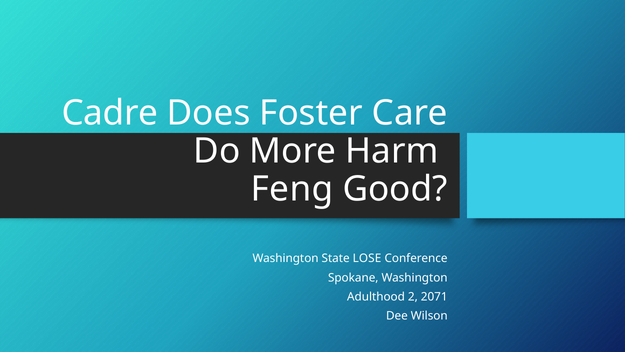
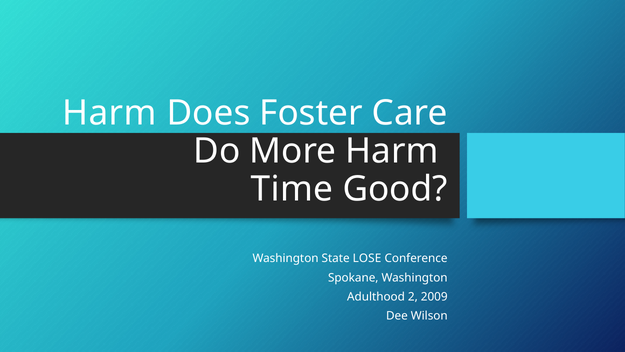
Cadre at (110, 113): Cadre -> Harm
Feng: Feng -> Time
2071: 2071 -> 2009
